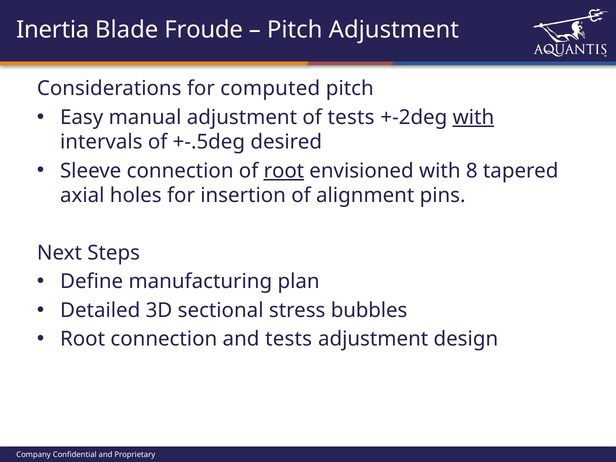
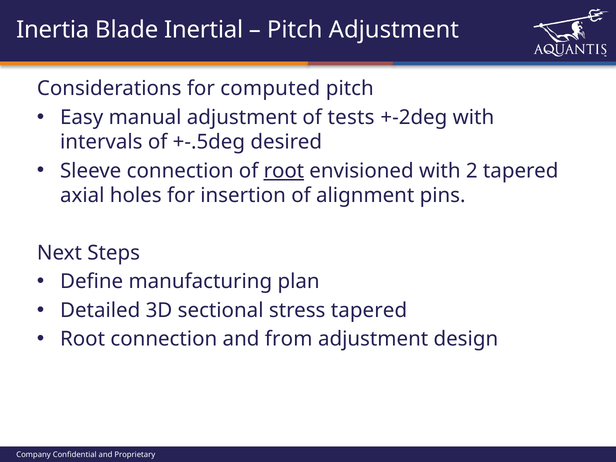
Froude: Froude -> Inertial
with at (473, 117) underline: present -> none
8: 8 -> 2
stress bubbles: bubbles -> tapered
and tests: tests -> from
